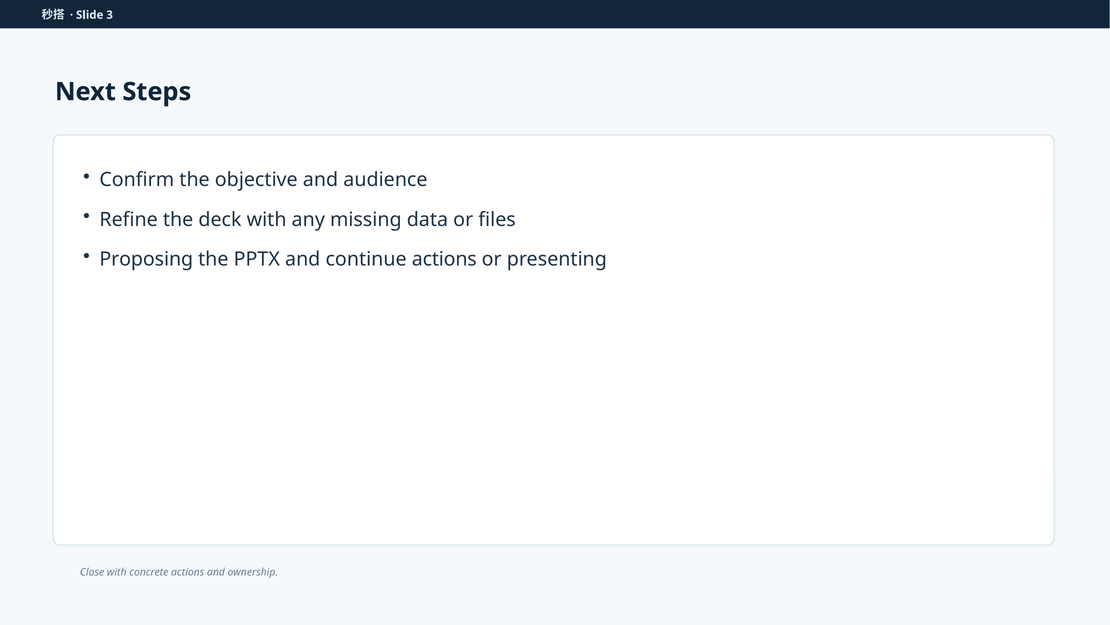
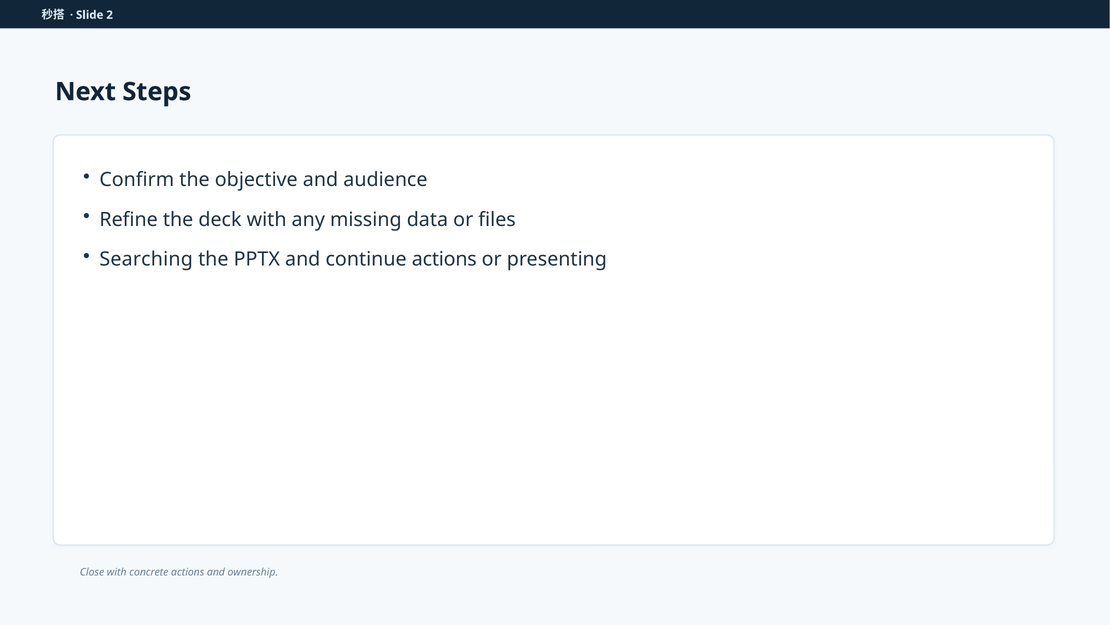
3: 3 -> 2
Proposing: Proposing -> Searching
